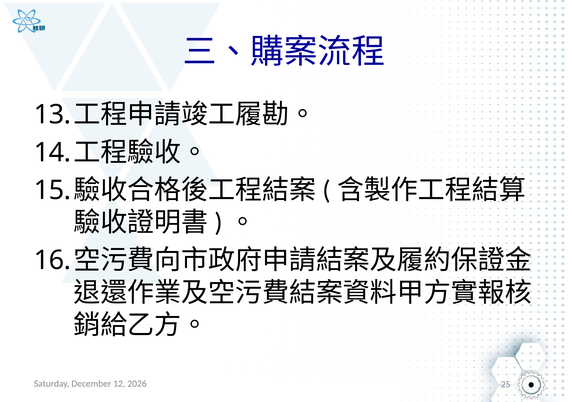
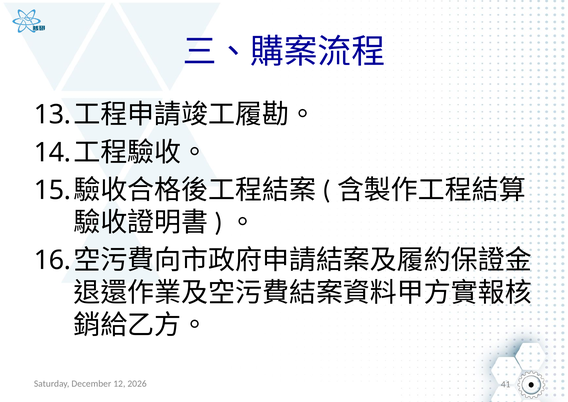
25: 25 -> 41
